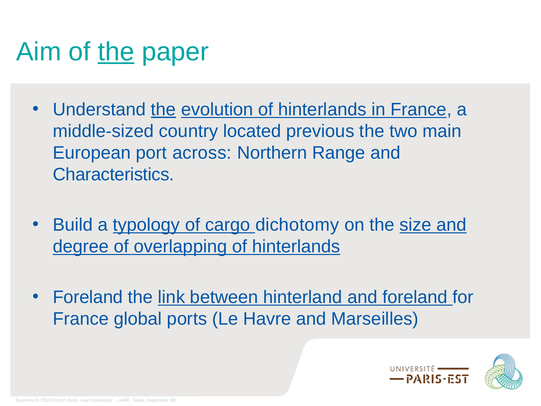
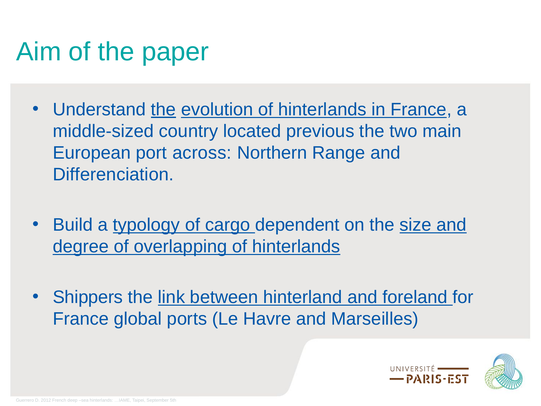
the at (116, 52) underline: present -> none
Characteristics: Characteristics -> Differenciation
dichotomy: dichotomy -> dependent
Foreland at (88, 297): Foreland -> Shippers
